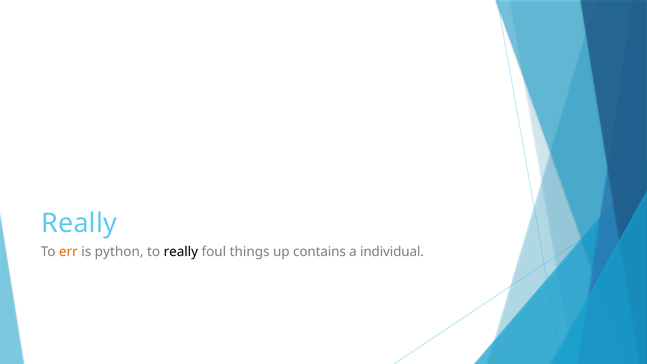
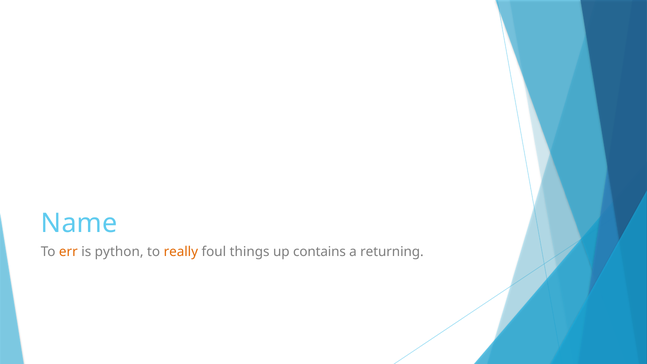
Really at (79, 224): Really -> Name
really at (181, 252) colour: black -> orange
individual: individual -> returning
